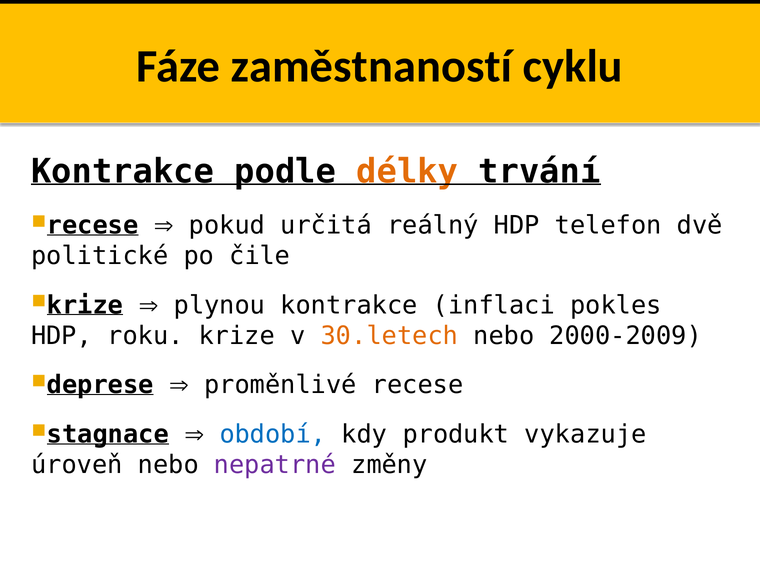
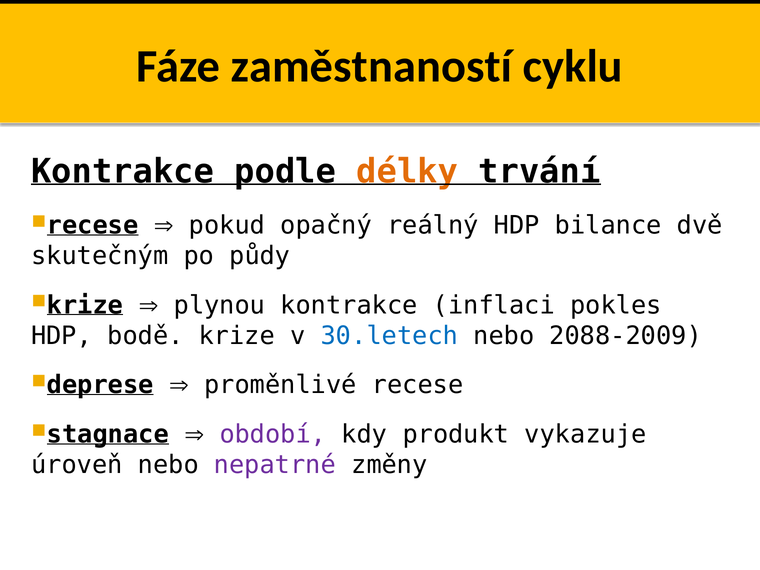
určitá: určitá -> opačný
telefon: telefon -> bilance
politické: politické -> skutečným
čile: čile -> půdy
roku: roku -> bodě
30.letech colour: orange -> blue
2000-2009: 2000-2009 -> 2088-2009
období colour: blue -> purple
